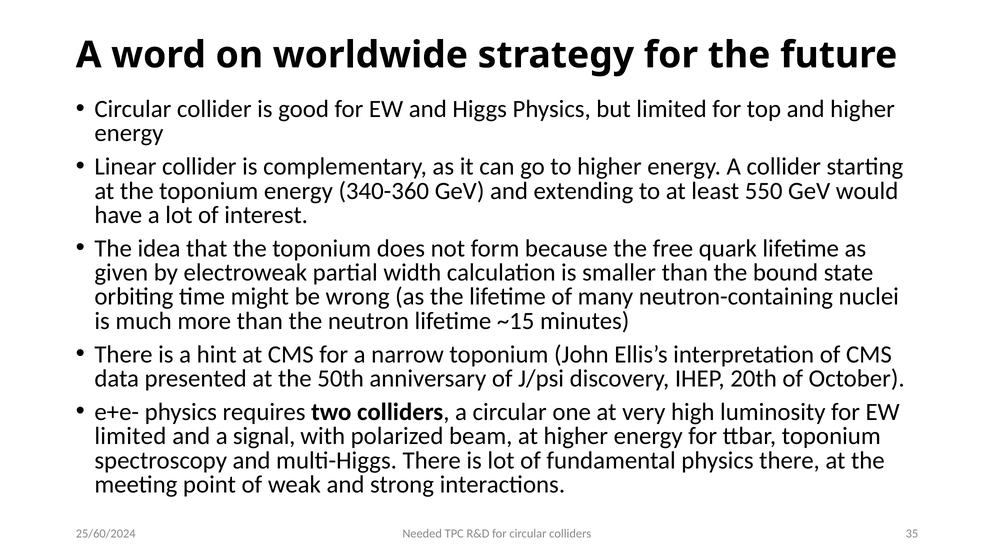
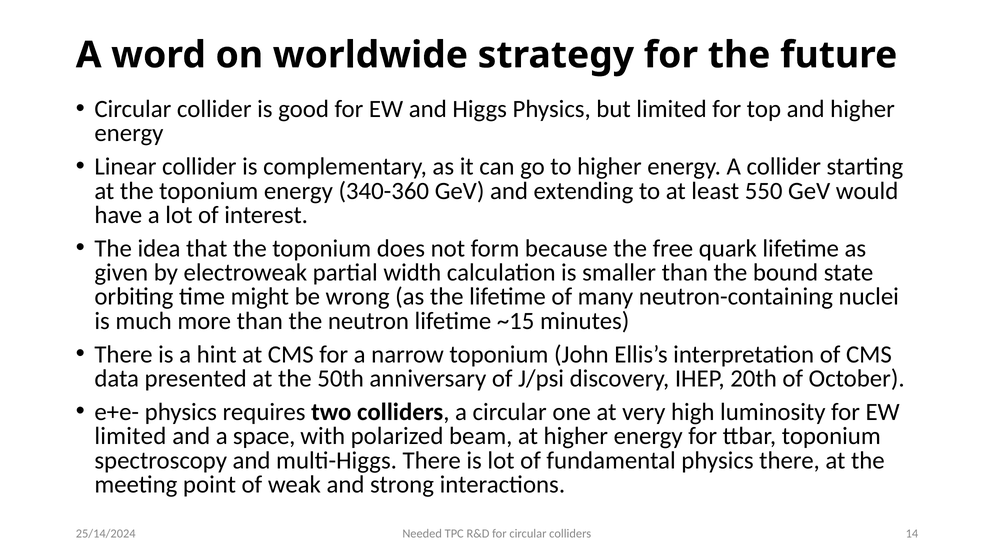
signal: signal -> space
35: 35 -> 14
25/60/2024: 25/60/2024 -> 25/14/2024
